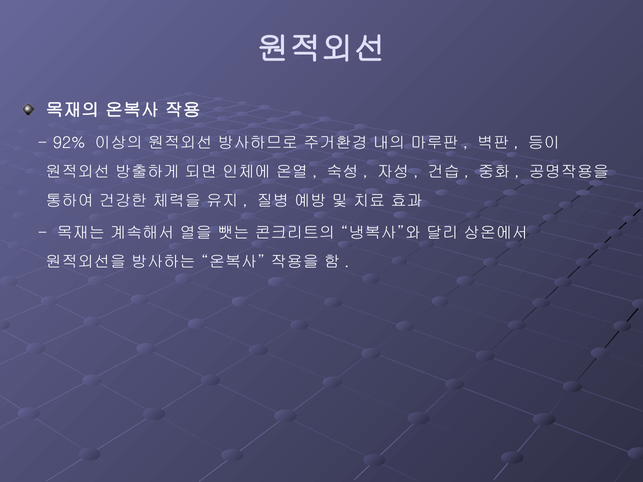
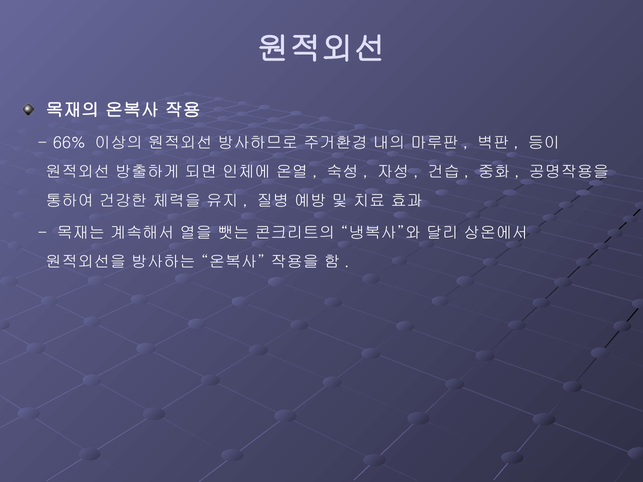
92%: 92% -> 66%
